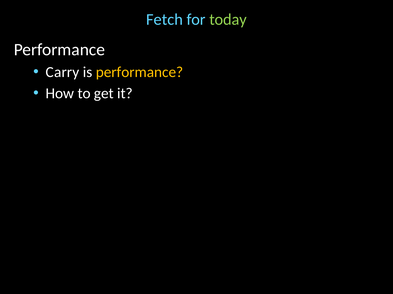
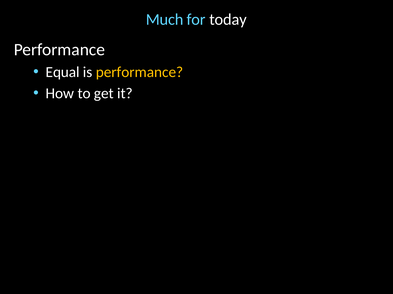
Fetch: Fetch -> Much
today colour: light green -> white
Carry: Carry -> Equal
